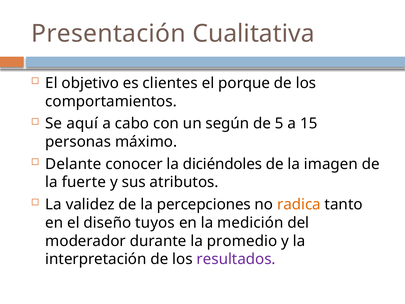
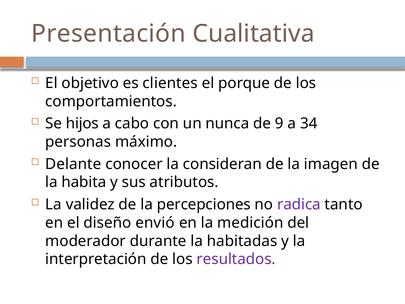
aquí: aquí -> hijos
según: según -> nunca
5: 5 -> 9
15: 15 -> 34
diciéndoles: diciéndoles -> consideran
fuerte: fuerte -> habita
radica colour: orange -> purple
tuyos: tuyos -> envió
promedio: promedio -> habitadas
